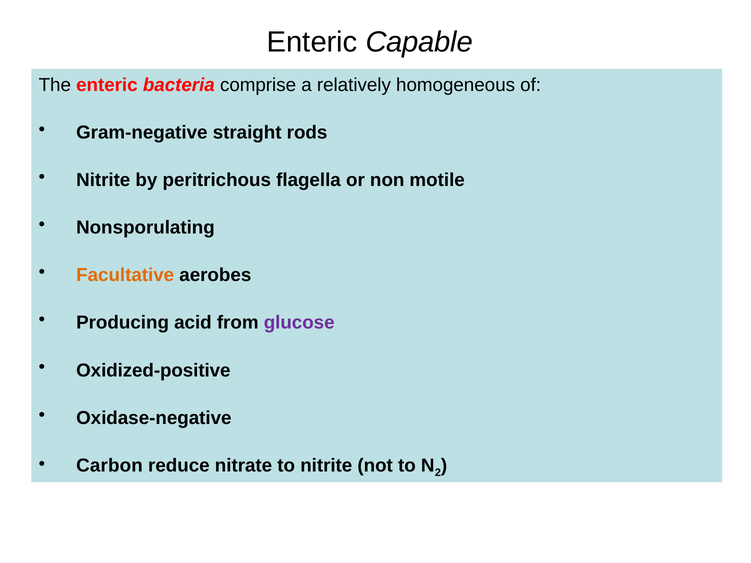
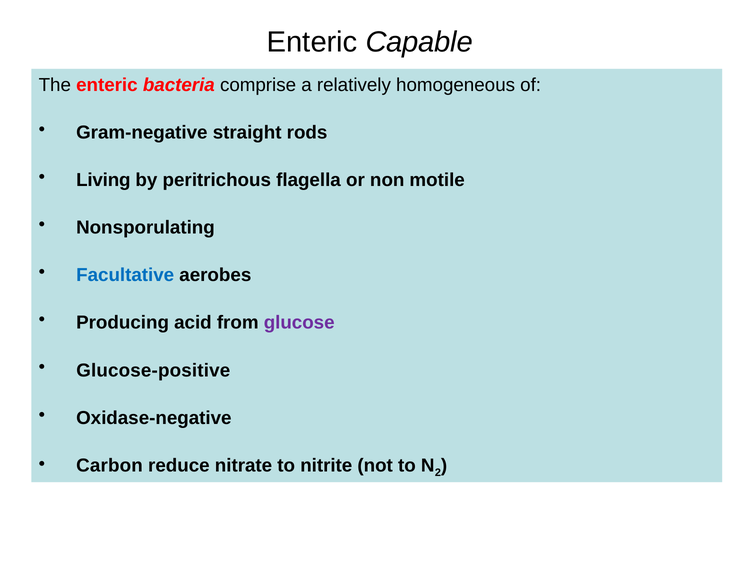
Nitrite at (103, 180): Nitrite -> Living
Facultative colour: orange -> blue
Oxidized-positive: Oxidized-positive -> Glucose-positive
